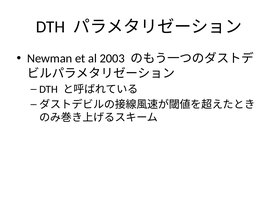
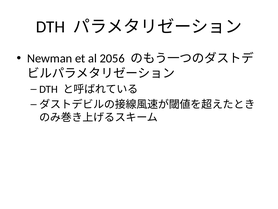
2003: 2003 -> 2056
